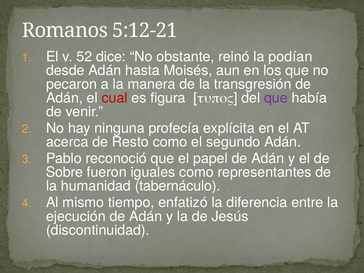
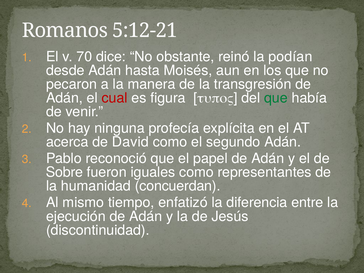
52: 52 -> 70
que at (276, 98) colour: purple -> green
Resto: Resto -> David
tabernáculo: tabernáculo -> concuerdan
